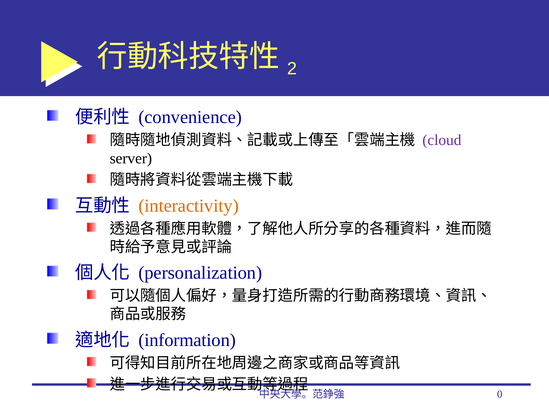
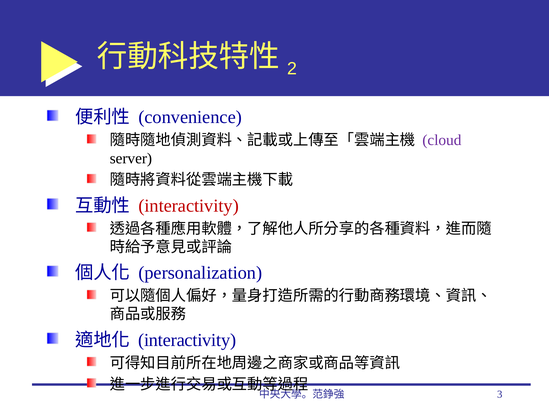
interactivity at (189, 206) colour: orange -> red
information at (187, 340): information -> interactivity
0: 0 -> 3
